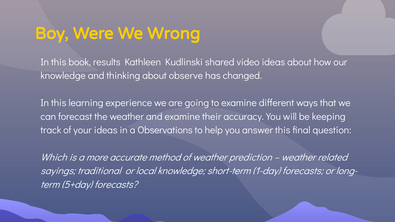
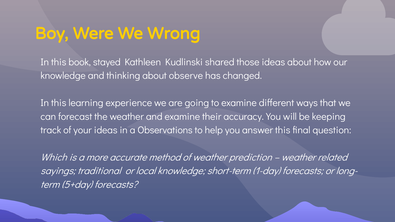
results: results -> stayed
video: video -> those
